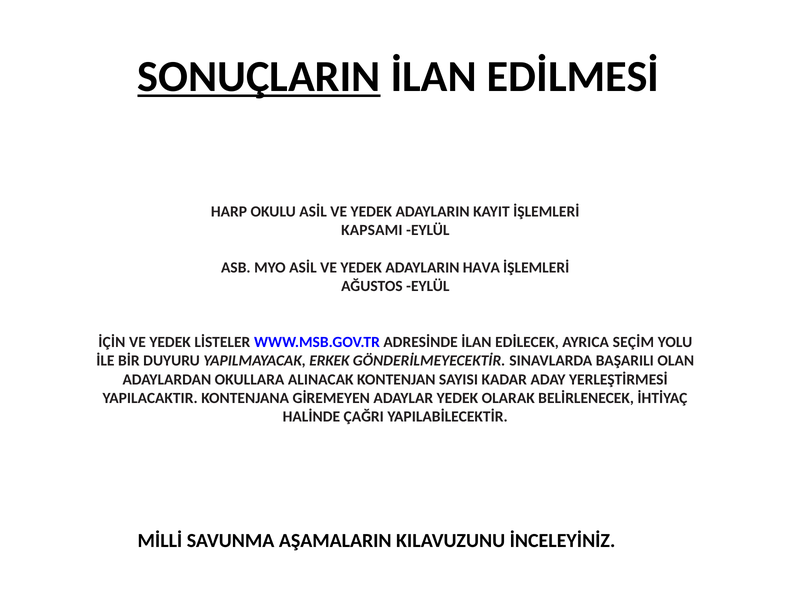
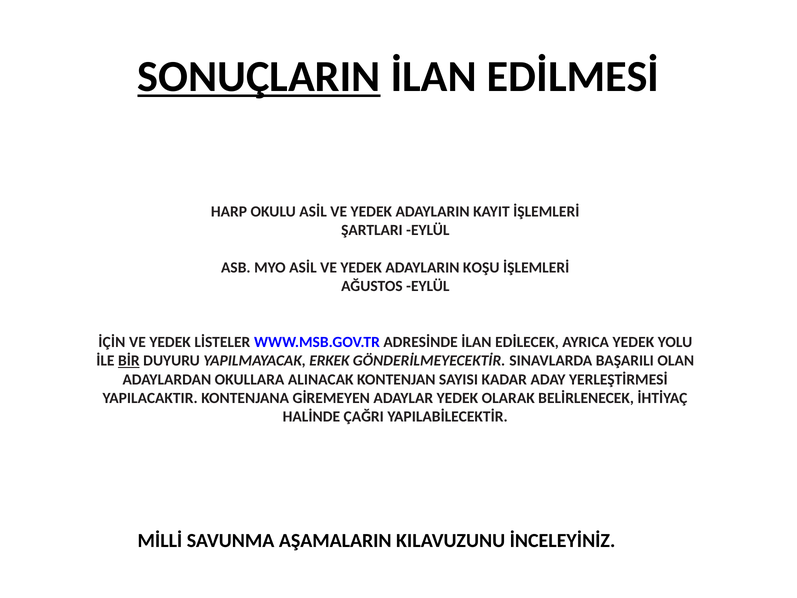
KAPSAMI: KAPSAMI -> ŞARTLARI
HAVA: HAVA -> KOŞU
AYRICA SEÇİM: SEÇİM -> YEDEK
BİR underline: none -> present
